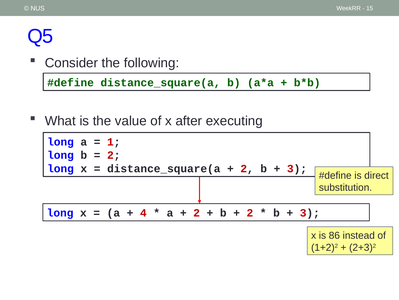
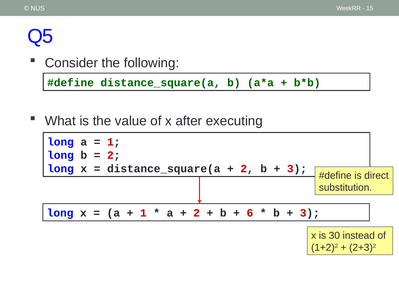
4 at (143, 213): 4 -> 1
2 at (250, 213): 2 -> 6
86: 86 -> 30
